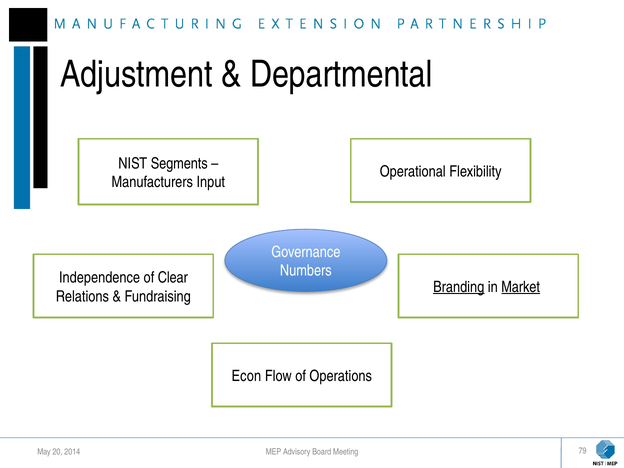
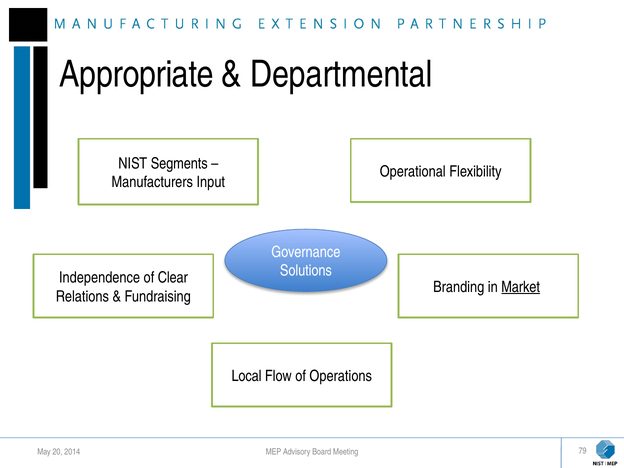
Adjustment: Adjustment -> Appropriate
Numbers: Numbers -> Solutions
Branding underline: present -> none
Econ: Econ -> Local
